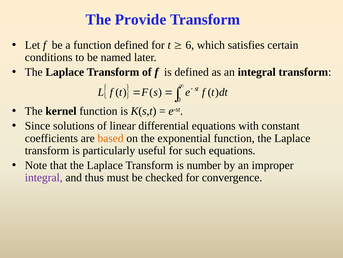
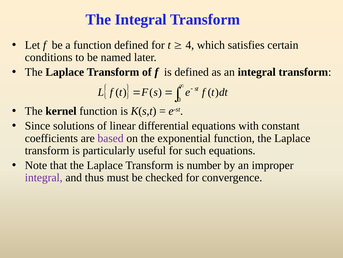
The Provide: Provide -> Integral
6: 6 -> 4
based colour: orange -> purple
